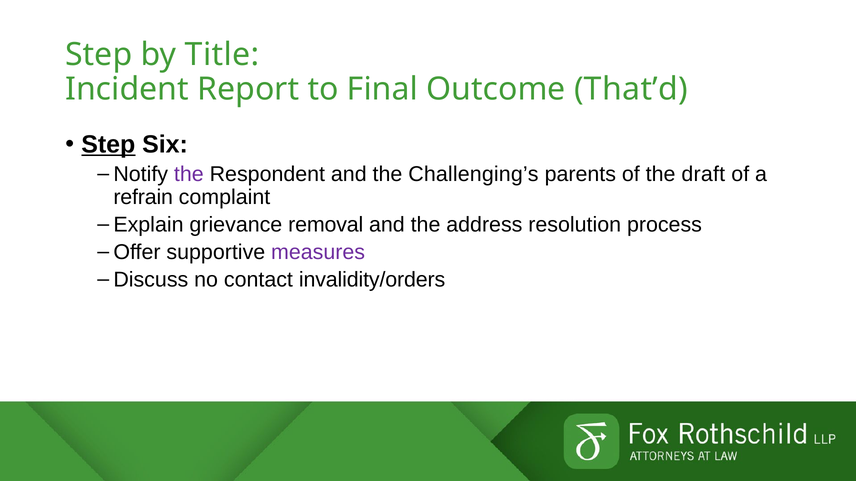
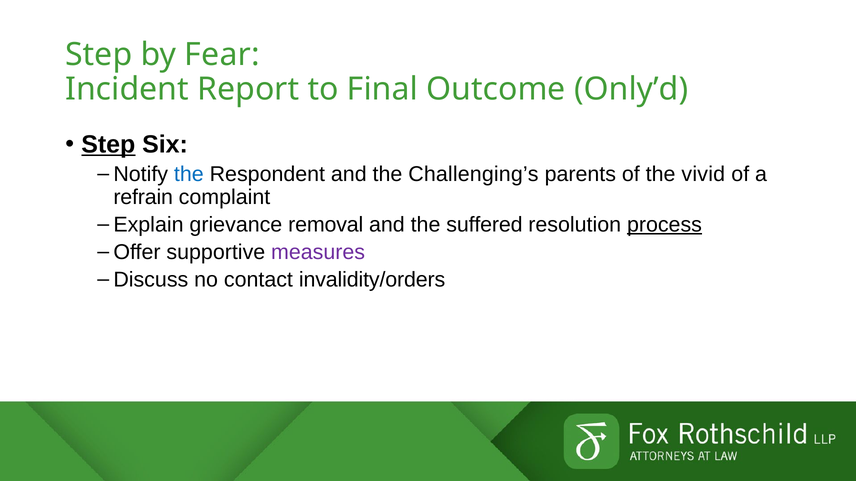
Title: Title -> Fear
That’d: That’d -> Only’d
the at (189, 174) colour: purple -> blue
draft: draft -> vivid
address: address -> suffered
process underline: none -> present
